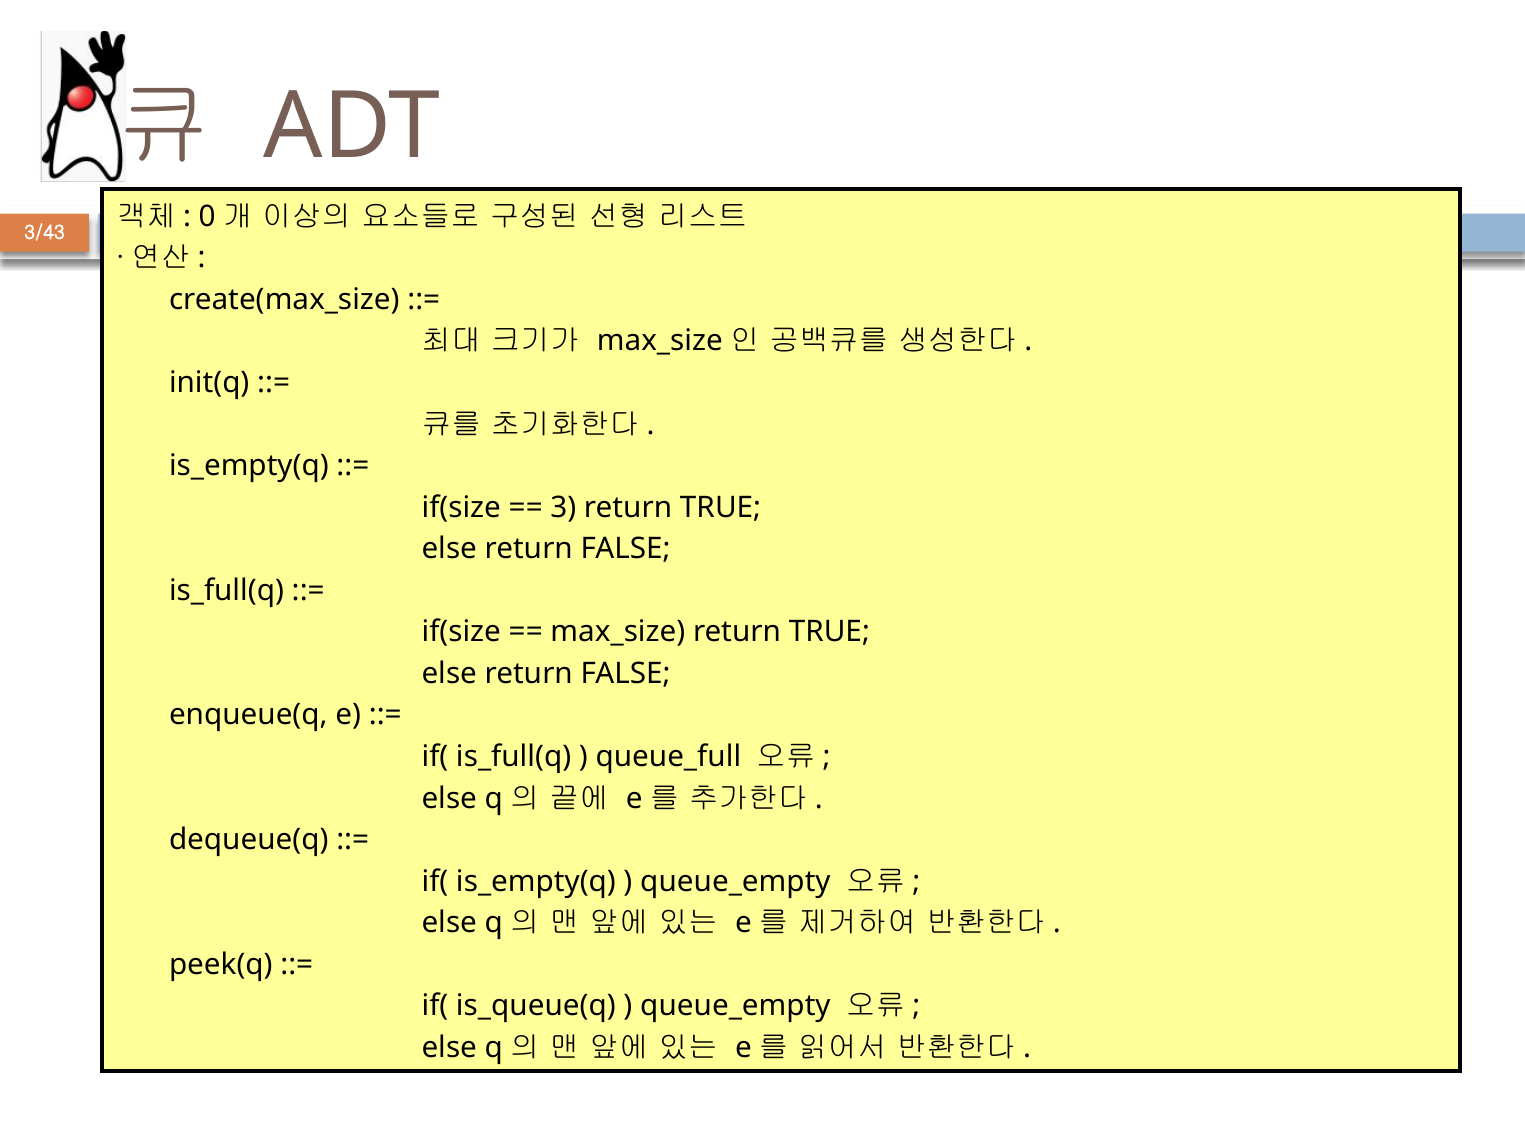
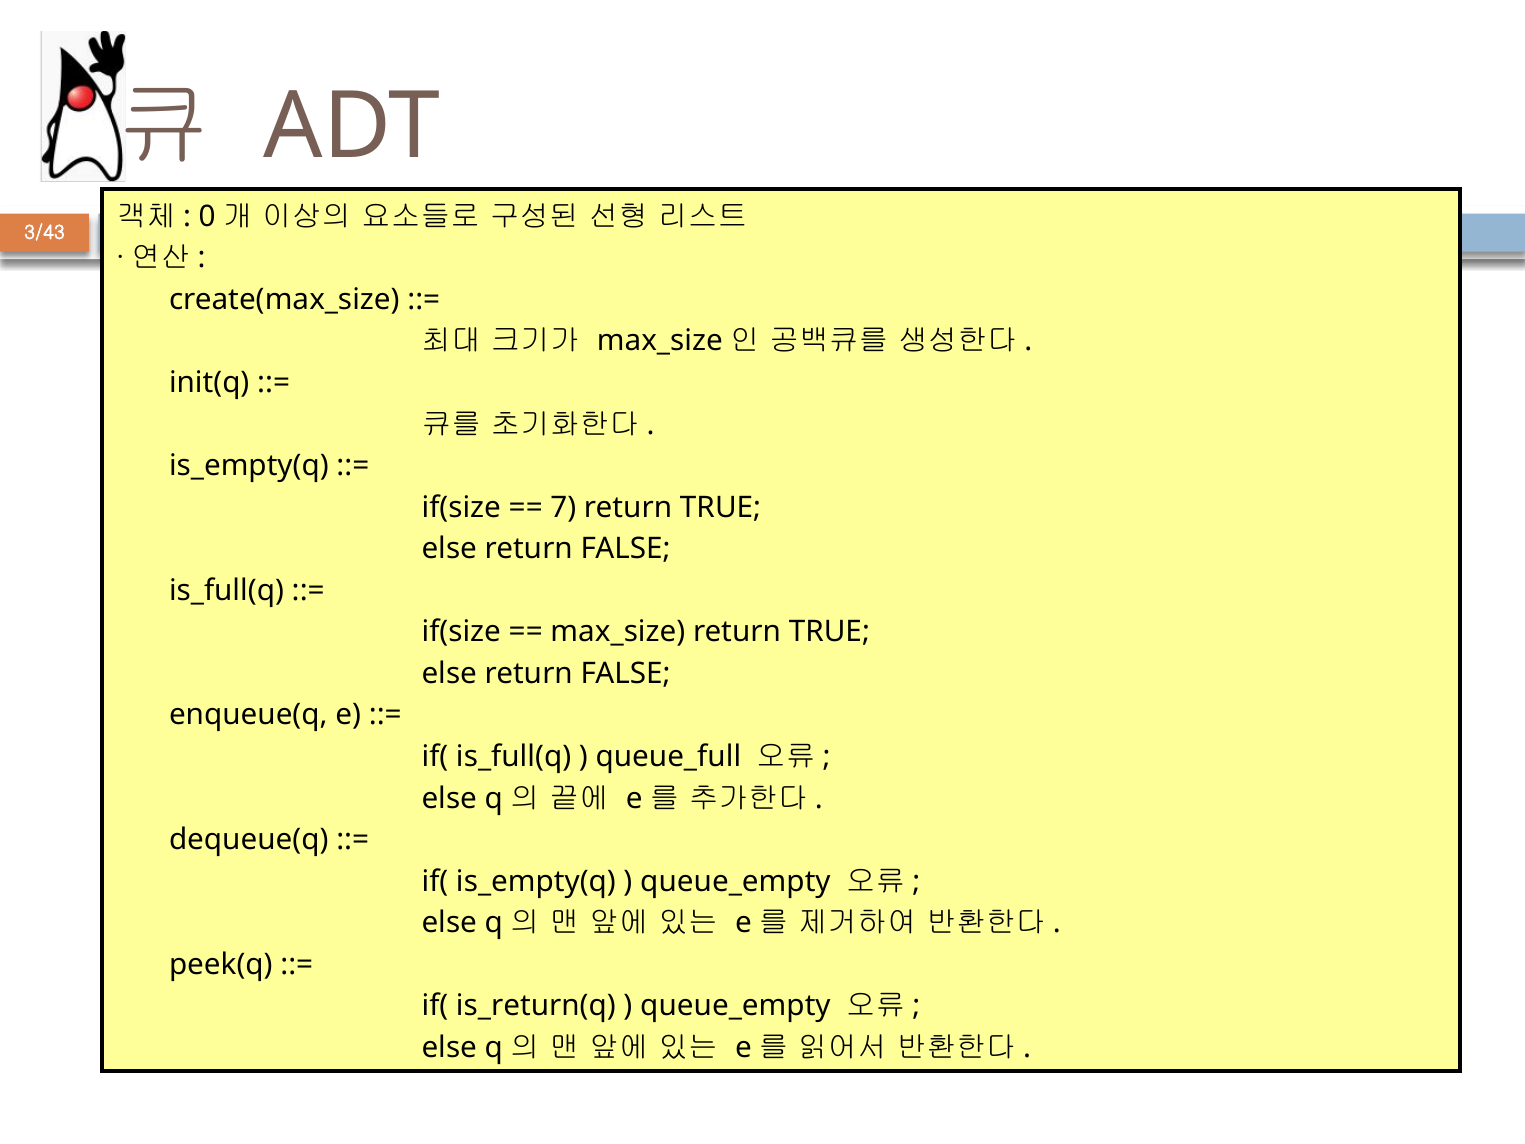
3: 3 -> 7
is_queue(q: is_queue(q -> is_return(q
